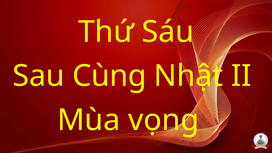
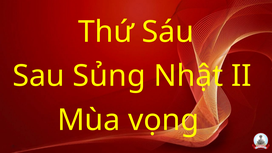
Cùng: Cùng -> Sủng
